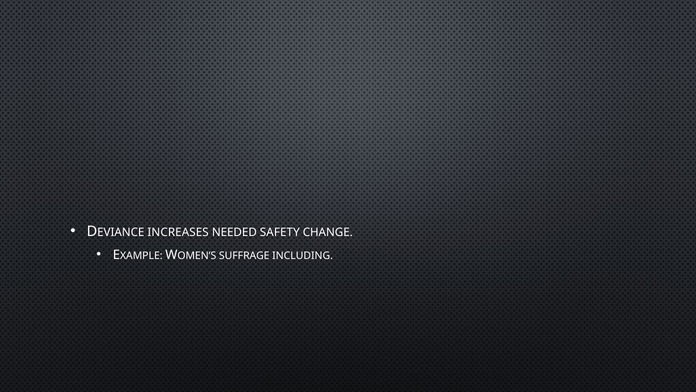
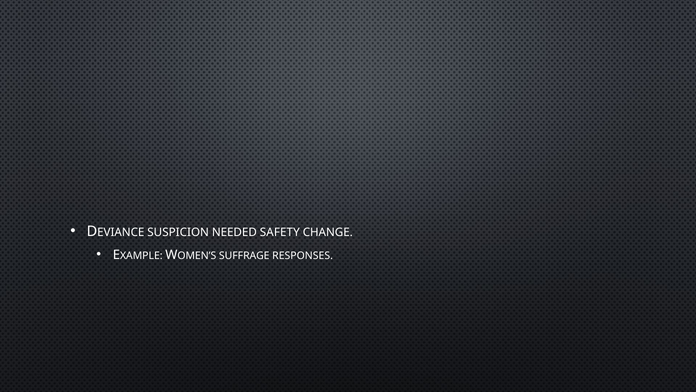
INCREASES: INCREASES -> SUSPICION
INCLUDING: INCLUDING -> RESPONSES
